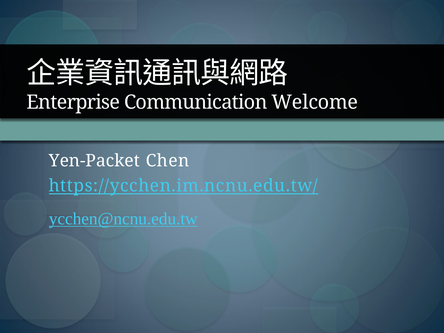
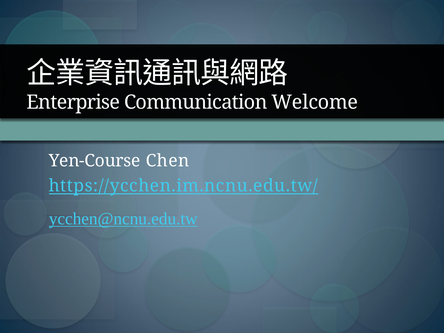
Yen-Packet: Yen-Packet -> Yen-Course
